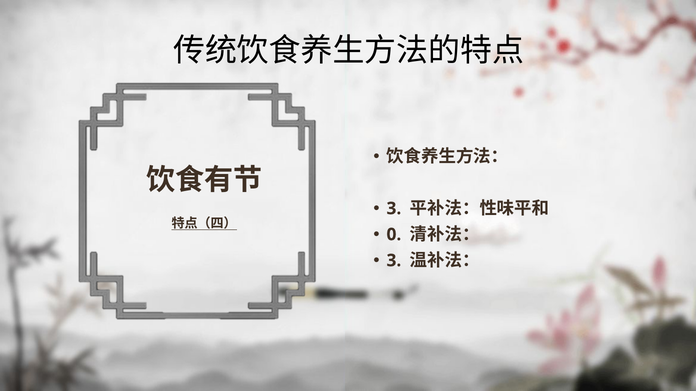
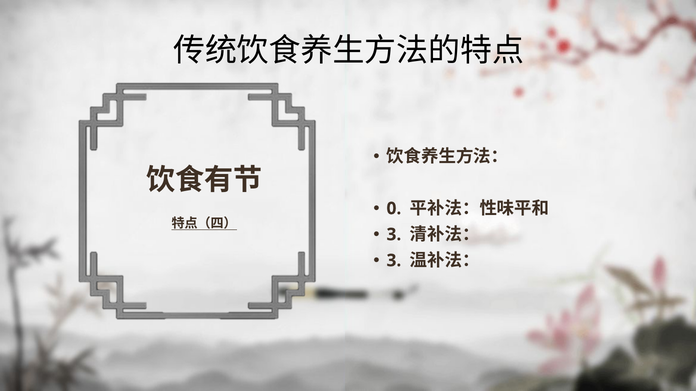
3 at (394, 209): 3 -> 0
0 at (394, 235): 0 -> 3
